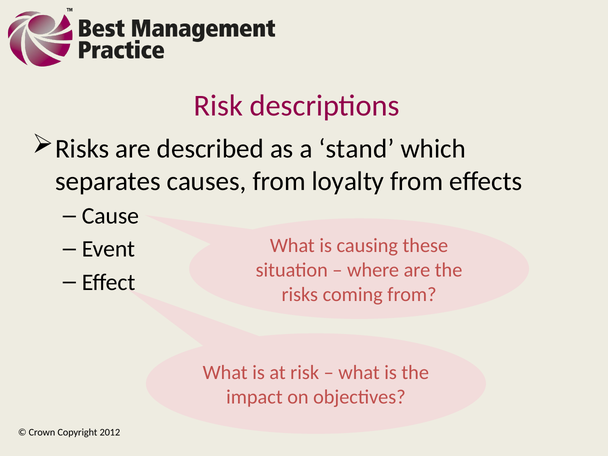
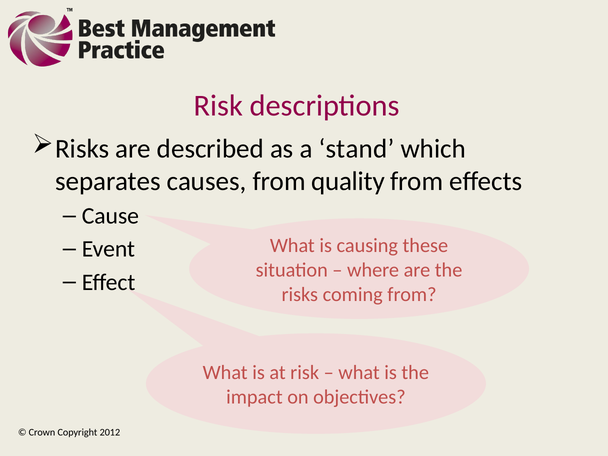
loyalty: loyalty -> quality
